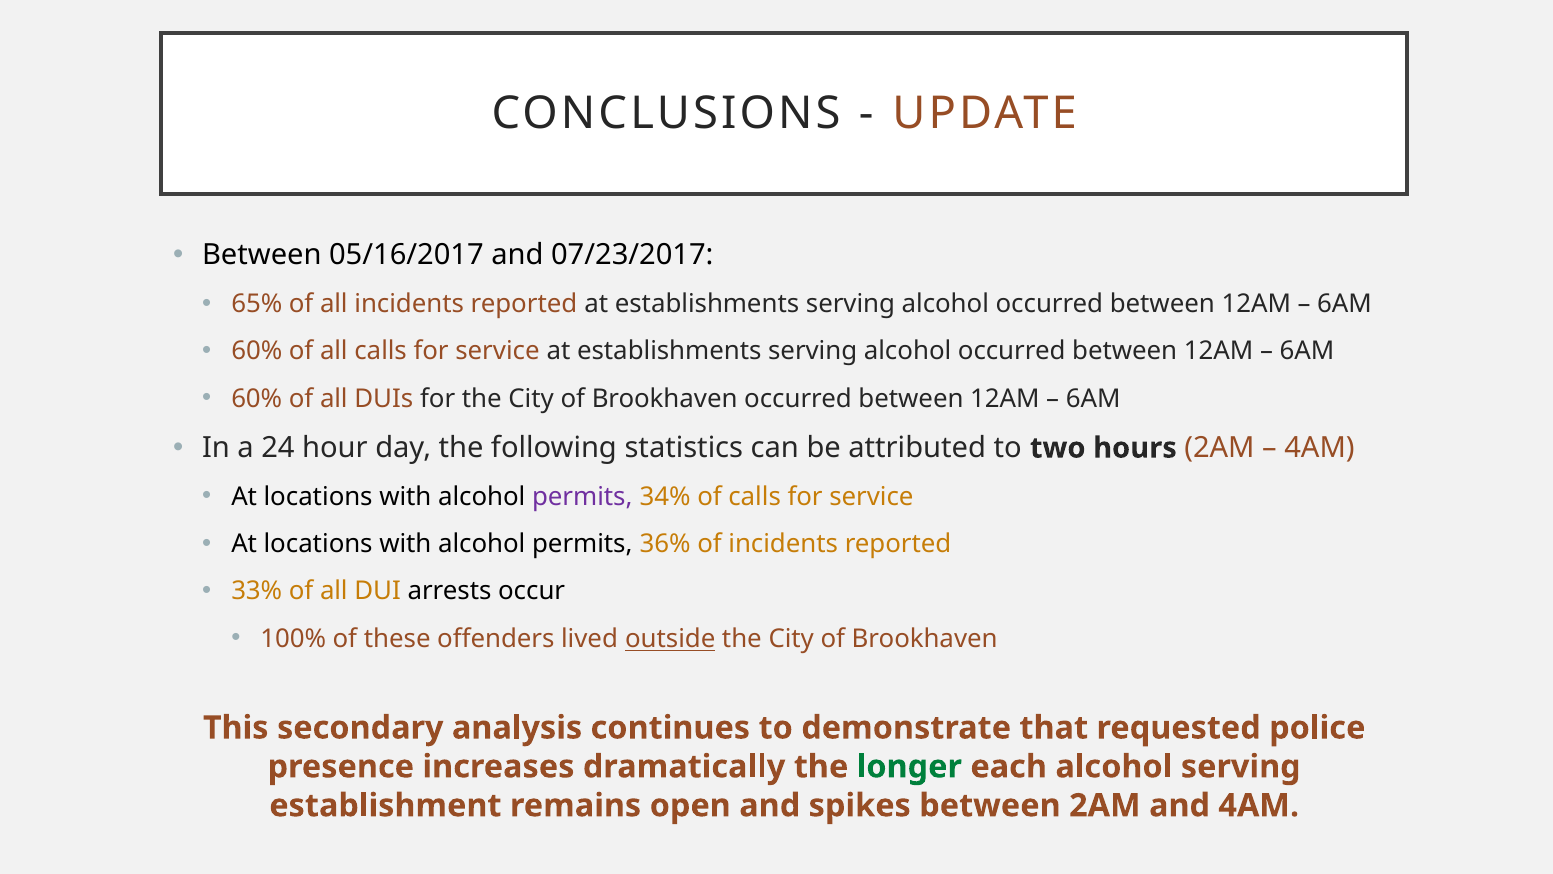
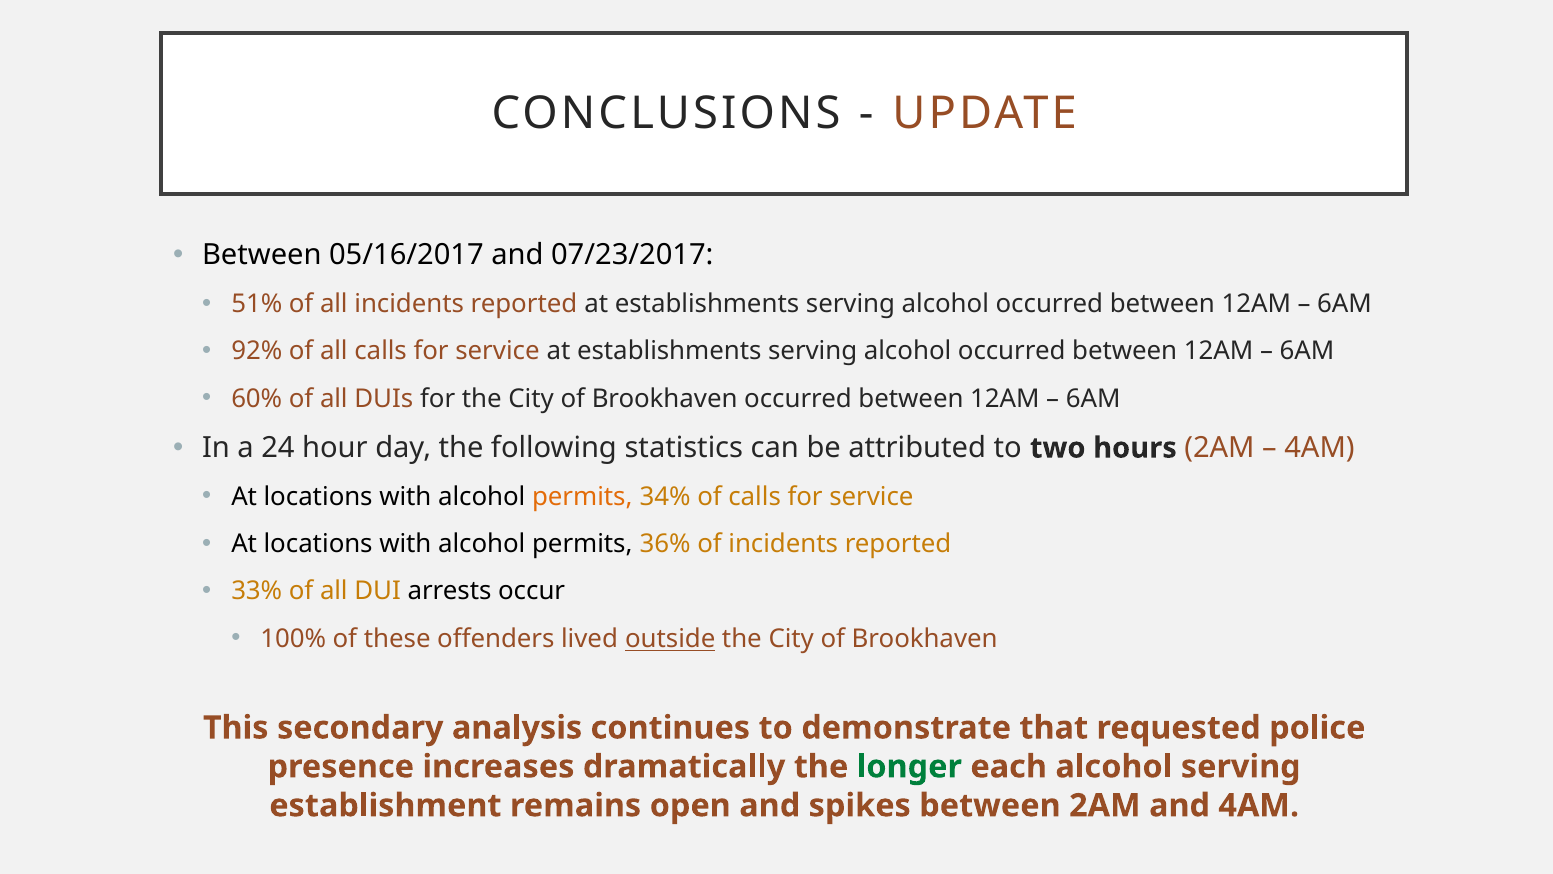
65%: 65% -> 51%
60% at (257, 351): 60% -> 92%
permits at (582, 497) colour: purple -> orange
